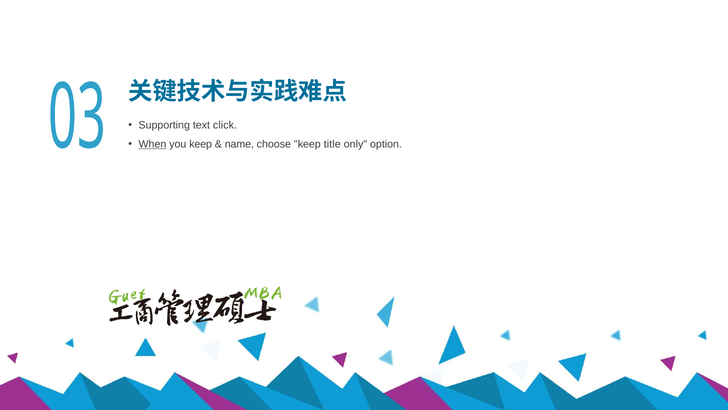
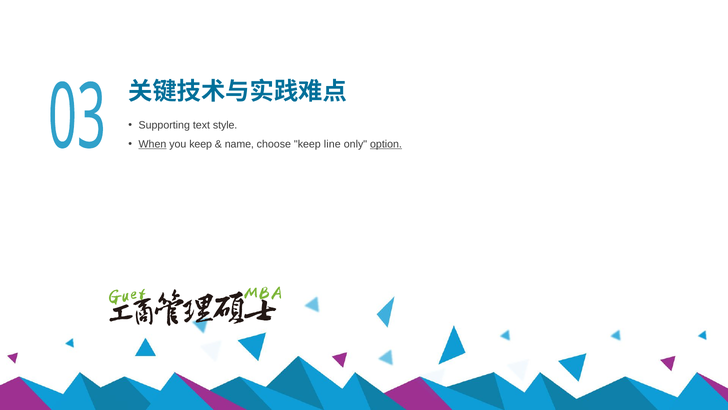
click: click -> style
title: title -> line
option underline: none -> present
